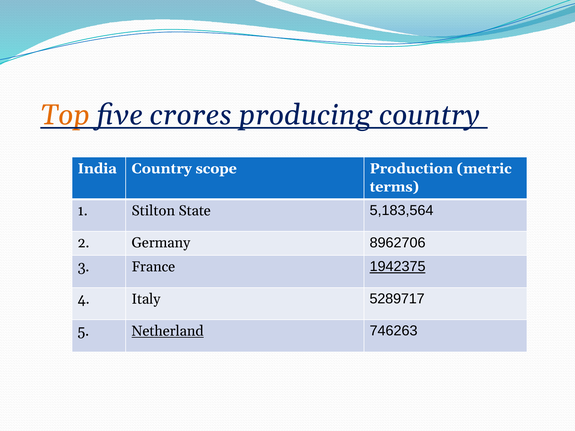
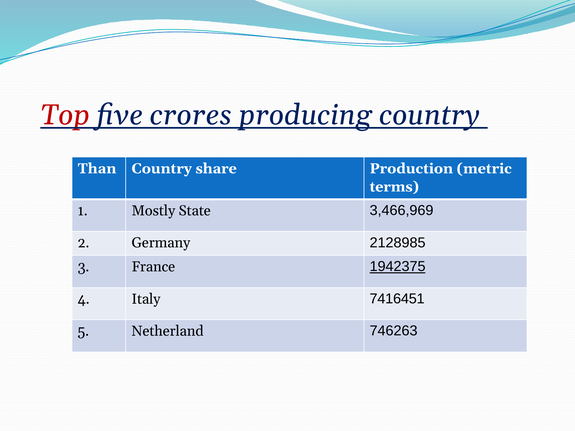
Top colour: orange -> red
India: India -> Than
scope: scope -> share
Stilton: Stilton -> Mostly
5,183,564: 5,183,564 -> 3,466,969
8962706: 8962706 -> 2128985
5289717: 5289717 -> 7416451
Netherland underline: present -> none
